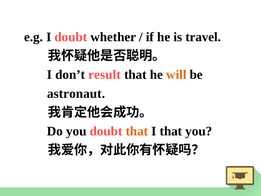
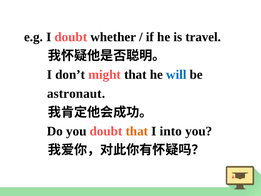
result: result -> might
will colour: orange -> blue
I that: that -> into
